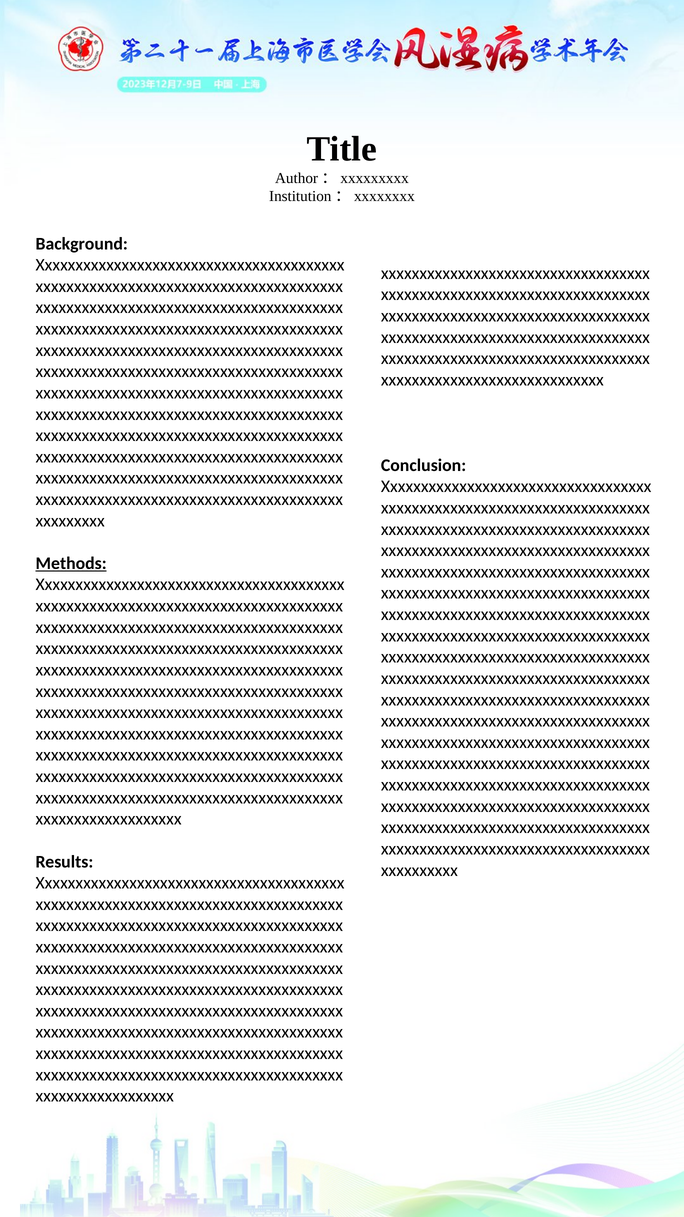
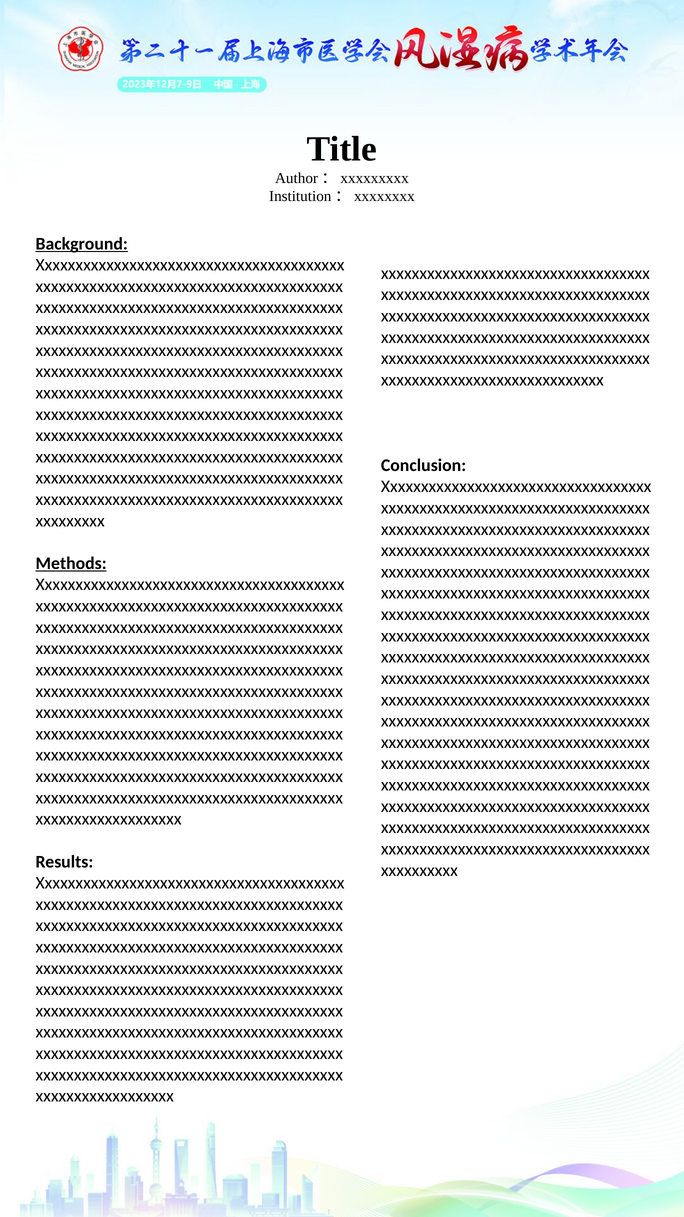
Background underline: none -> present
